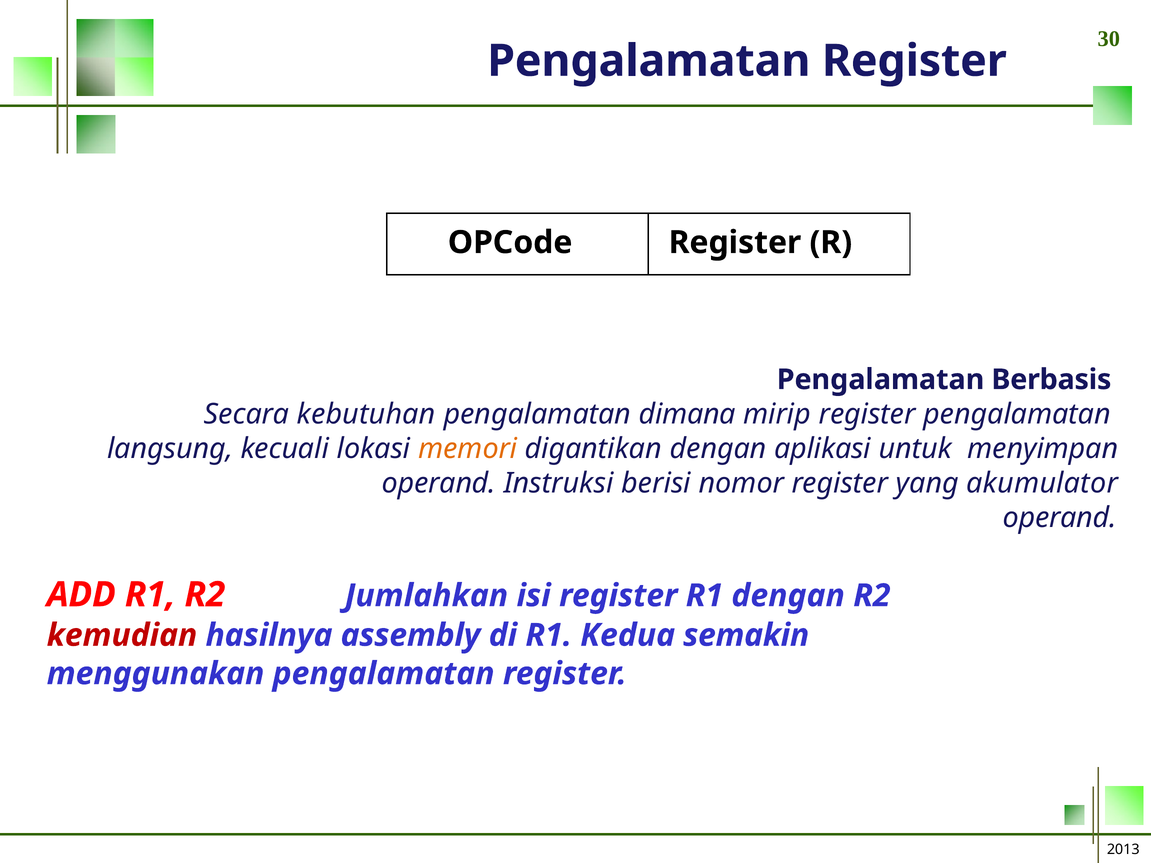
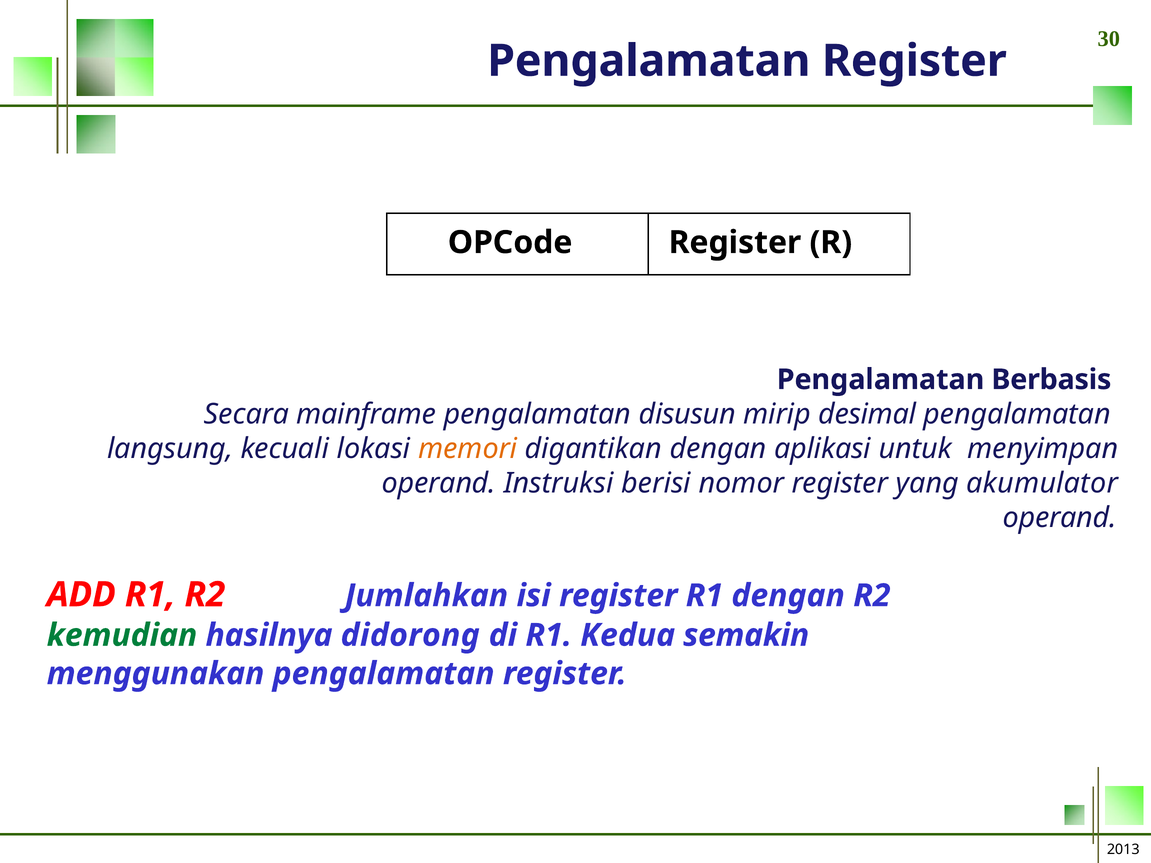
kebutuhan: kebutuhan -> mainframe
dimana: dimana -> disusun
mirip register: register -> desimal
kemudian colour: red -> green
assembly: assembly -> didorong
